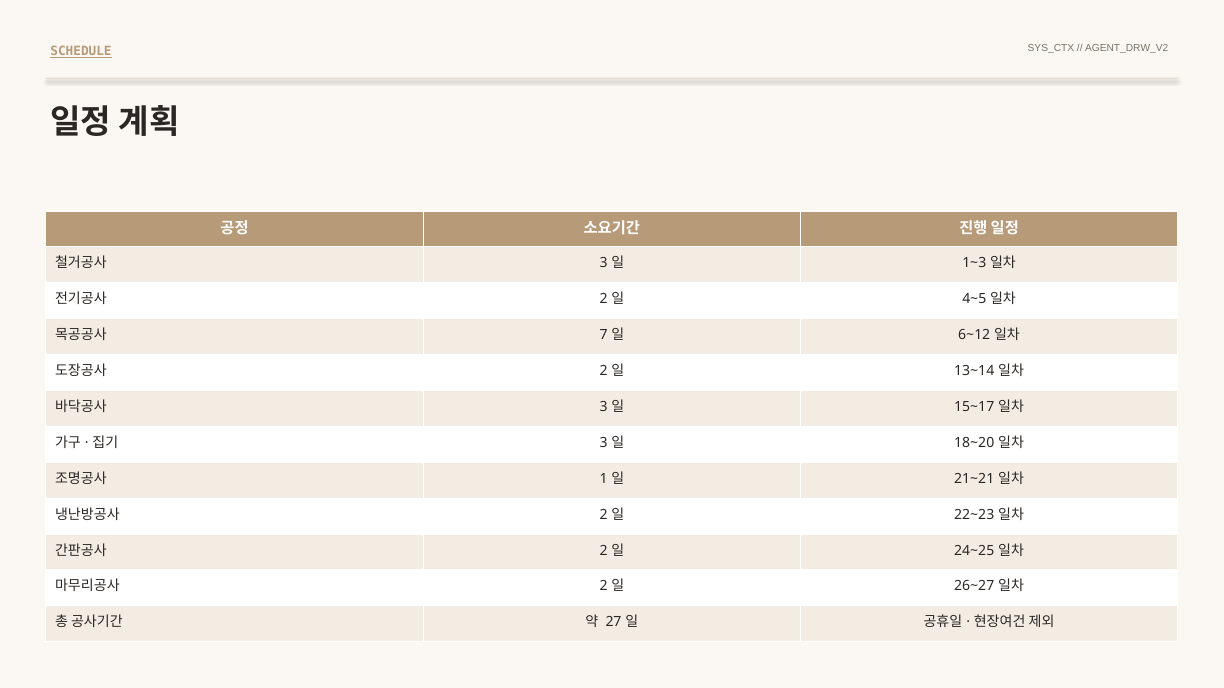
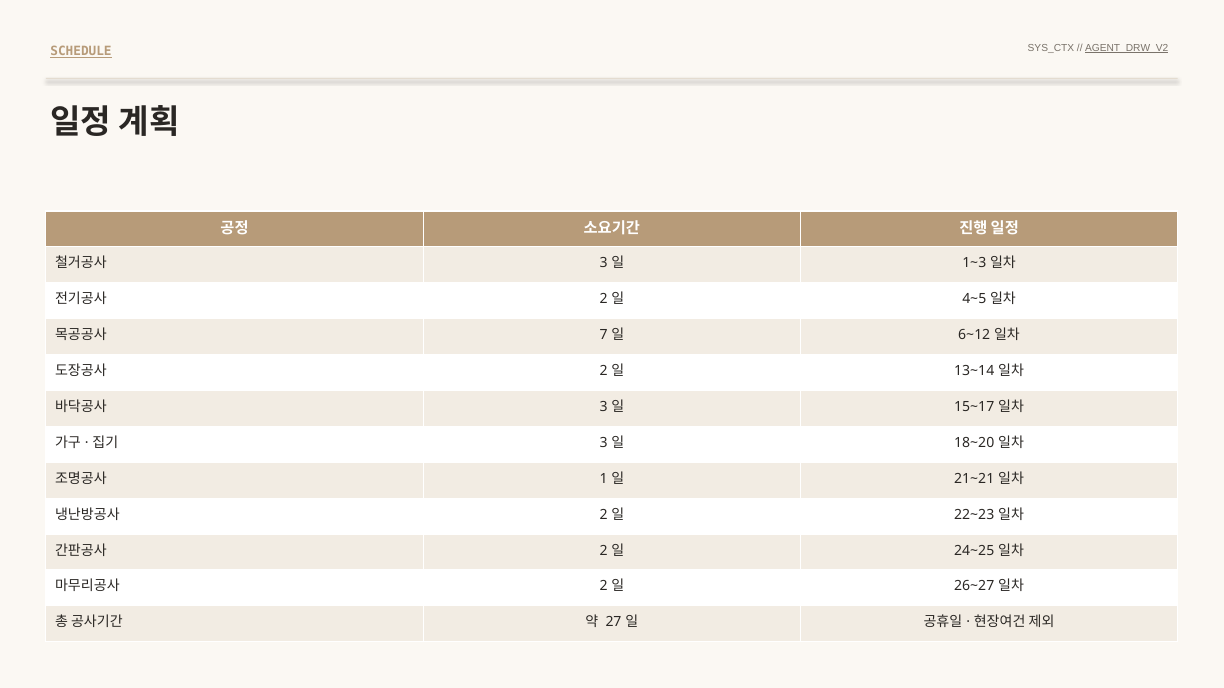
AGENT_DRW_V2 underline: none -> present
